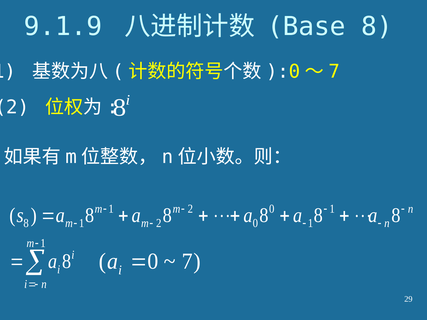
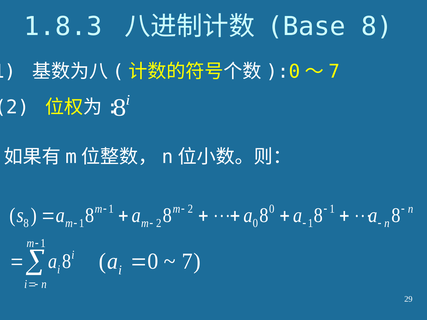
9.1.9: 9.1.9 -> 1.8.3
